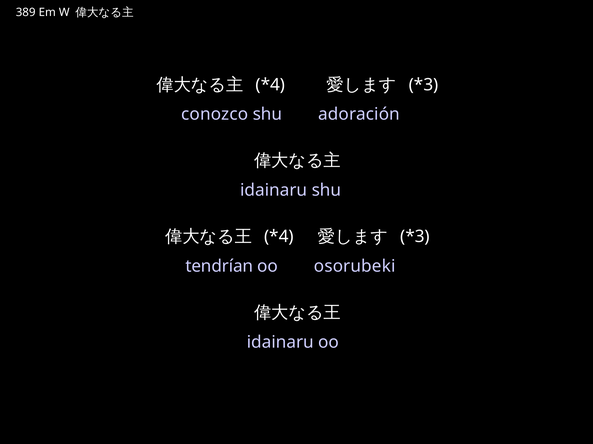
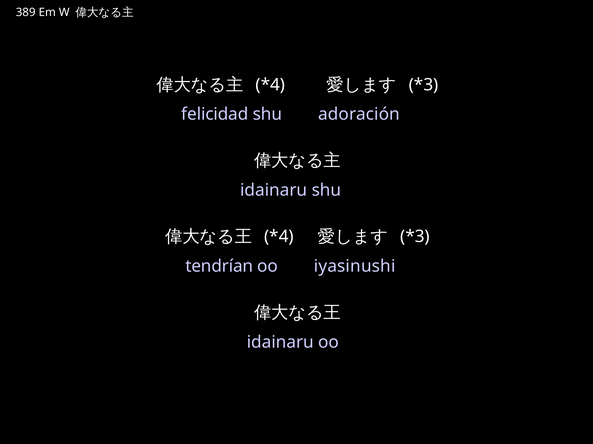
conozco: conozco -> felicidad
osorubeki: osorubeki -> iyasinushi
